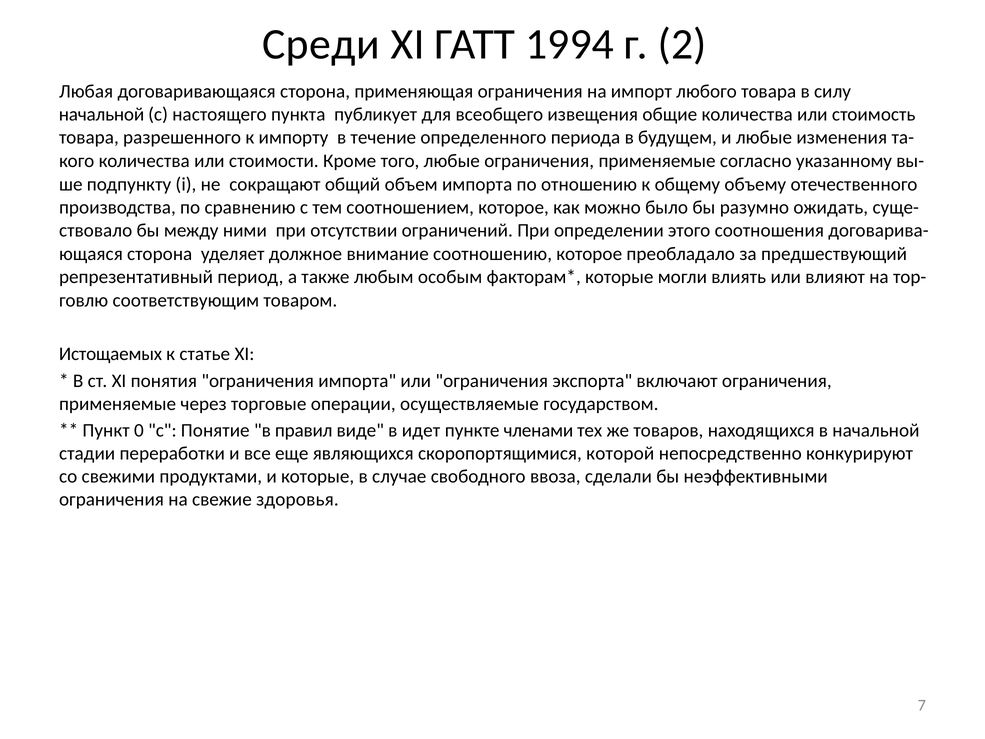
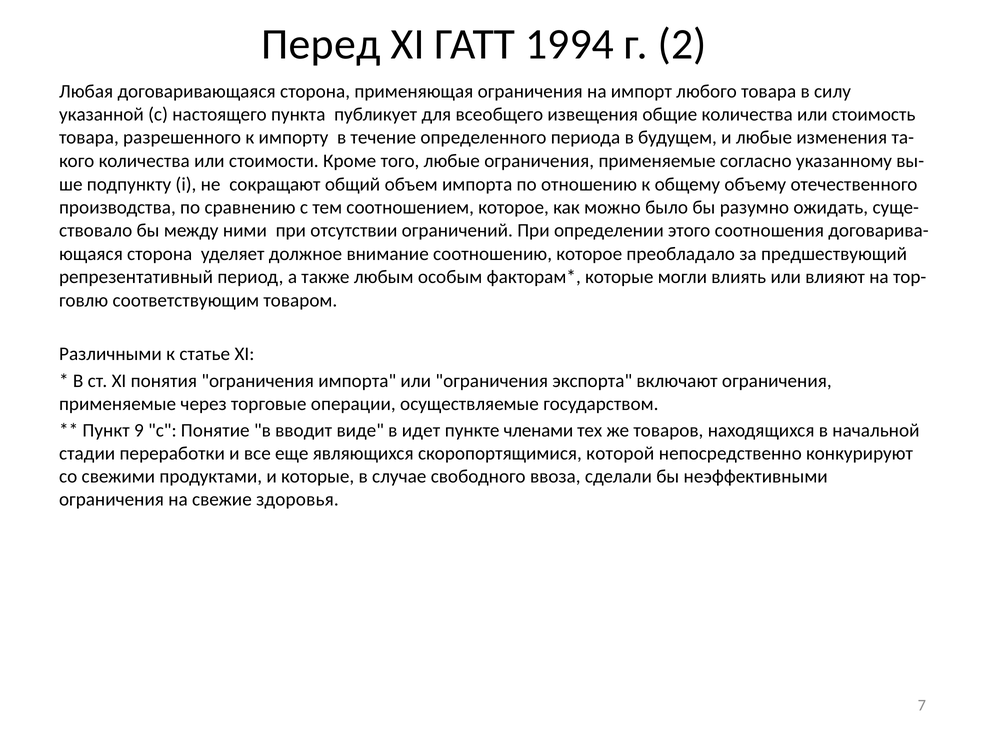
Среди: Среди -> Перед
начальной at (102, 115): начальной -> указанной
Истощаемых: Истощаемых -> Различными
0: 0 -> 9
правил: правил -> вводит
